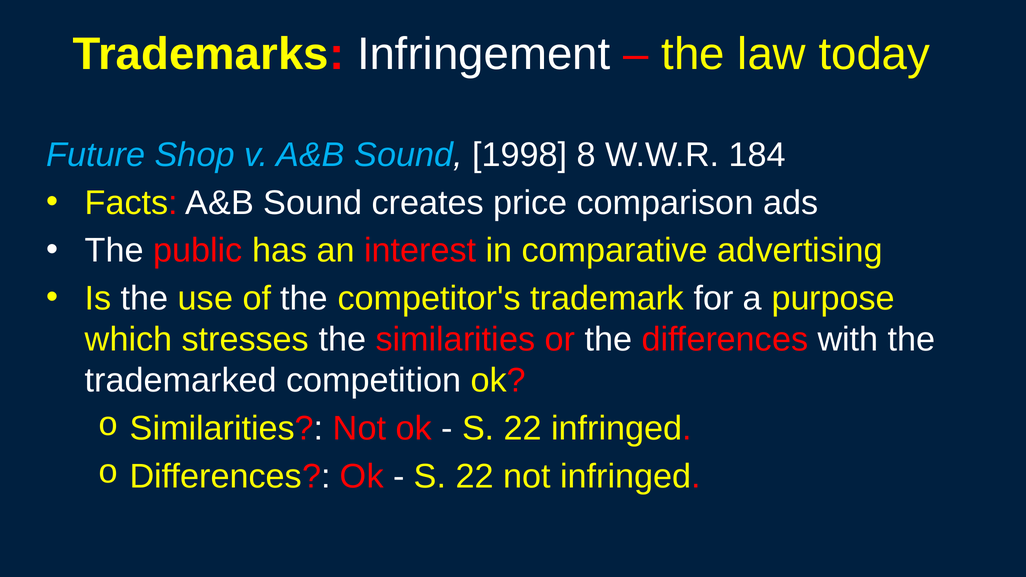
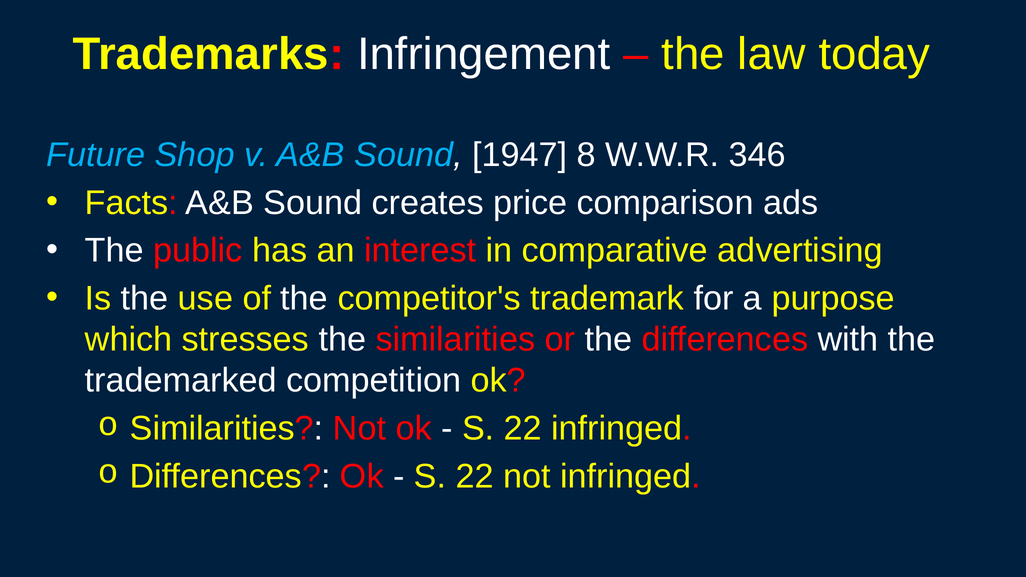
1998: 1998 -> 1947
184: 184 -> 346
